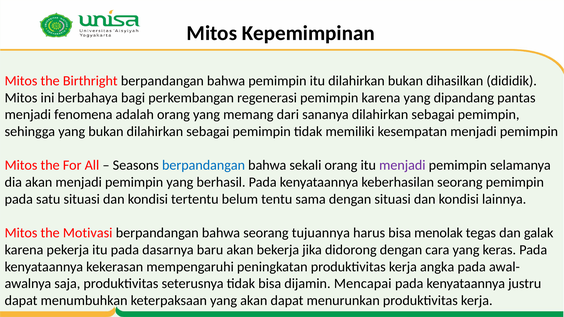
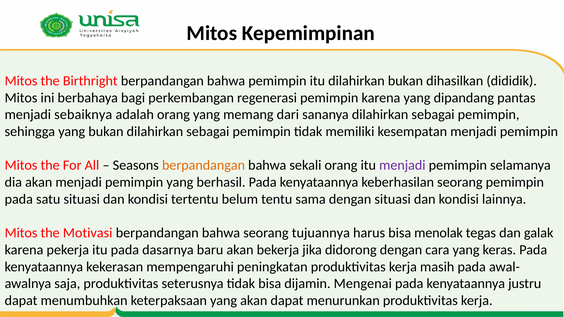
fenomena: fenomena -> sebaiknya
berpandangan at (204, 165) colour: blue -> orange
angka: angka -> masih
Mencapai: Mencapai -> Mengenai
